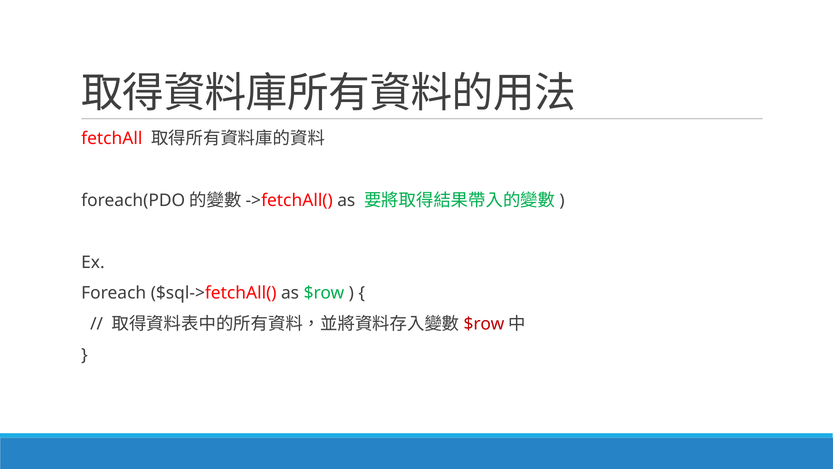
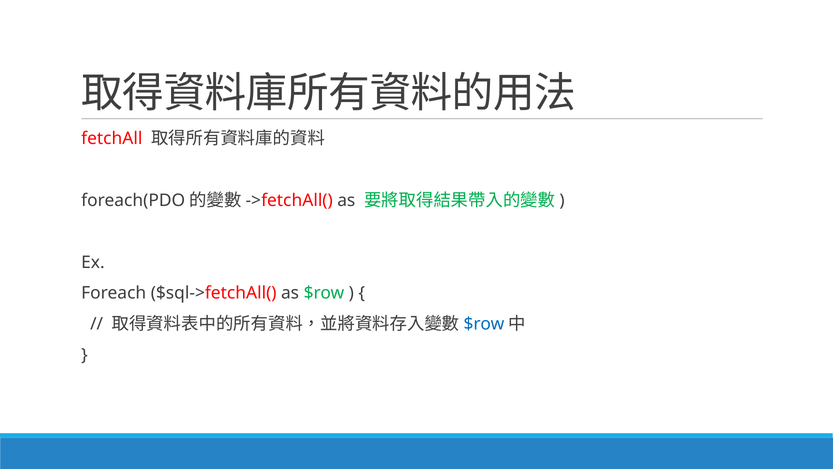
$row at (484, 324) colour: red -> blue
